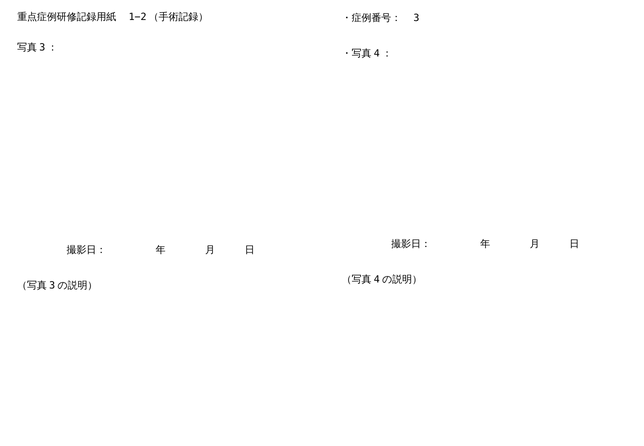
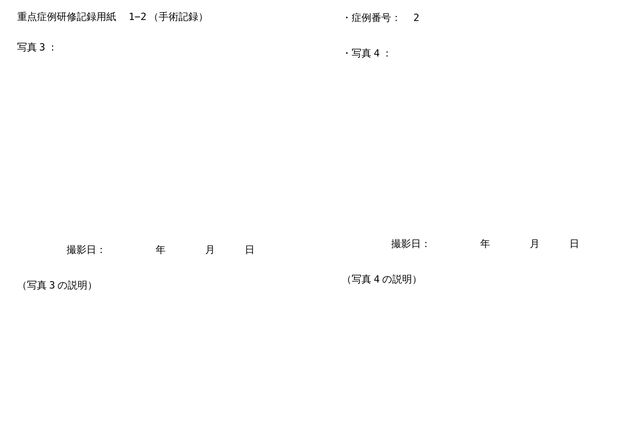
3: 3 -> 2
